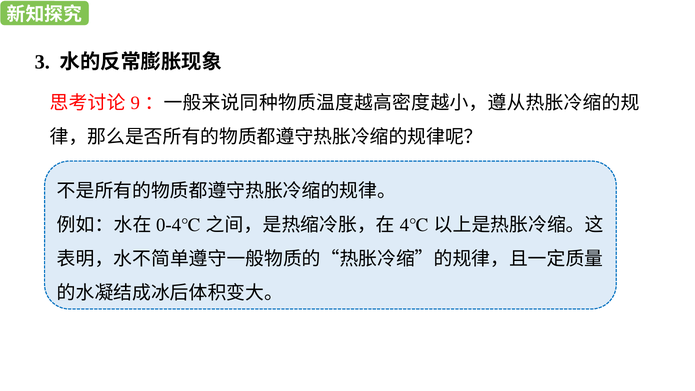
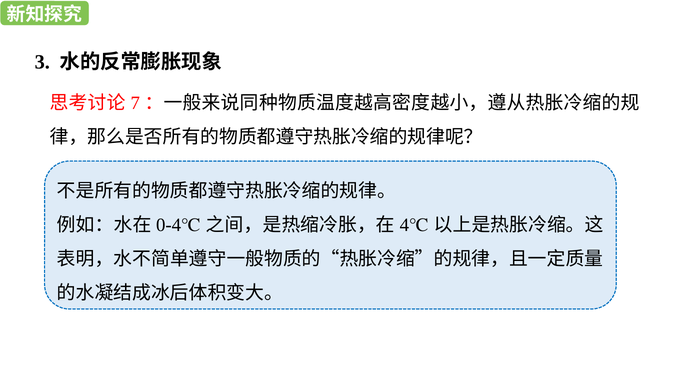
9: 9 -> 7
